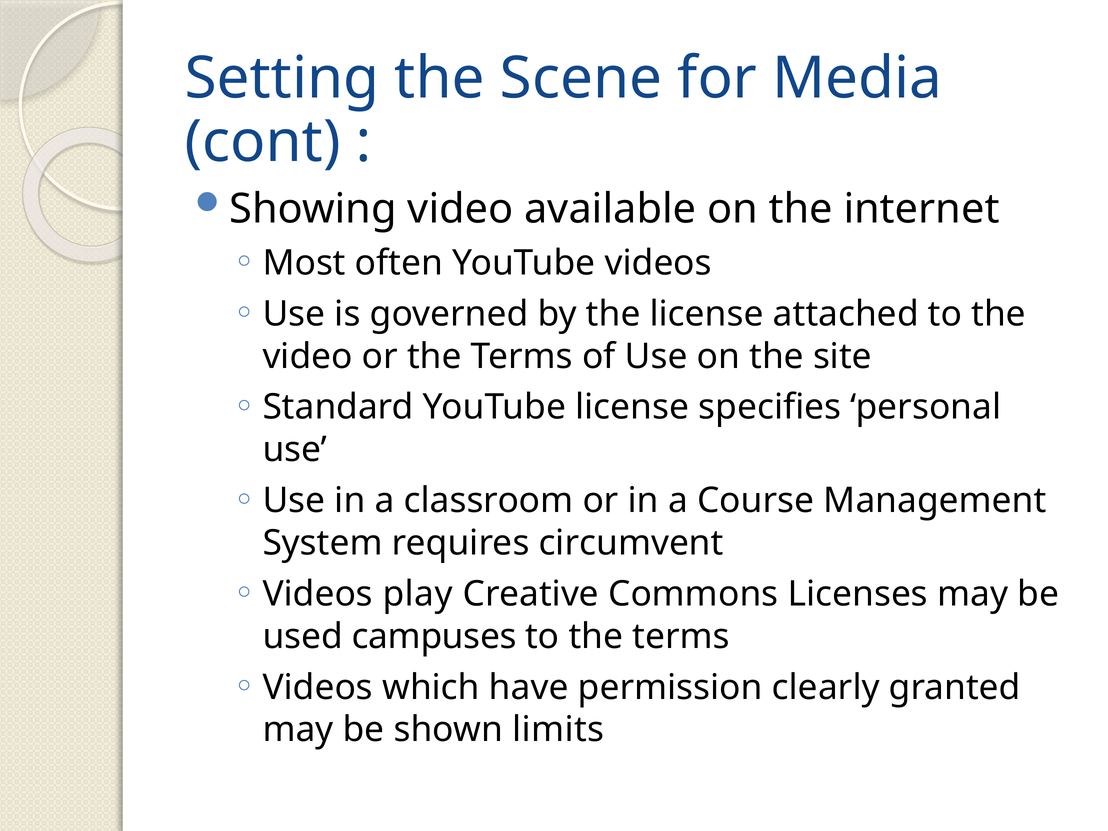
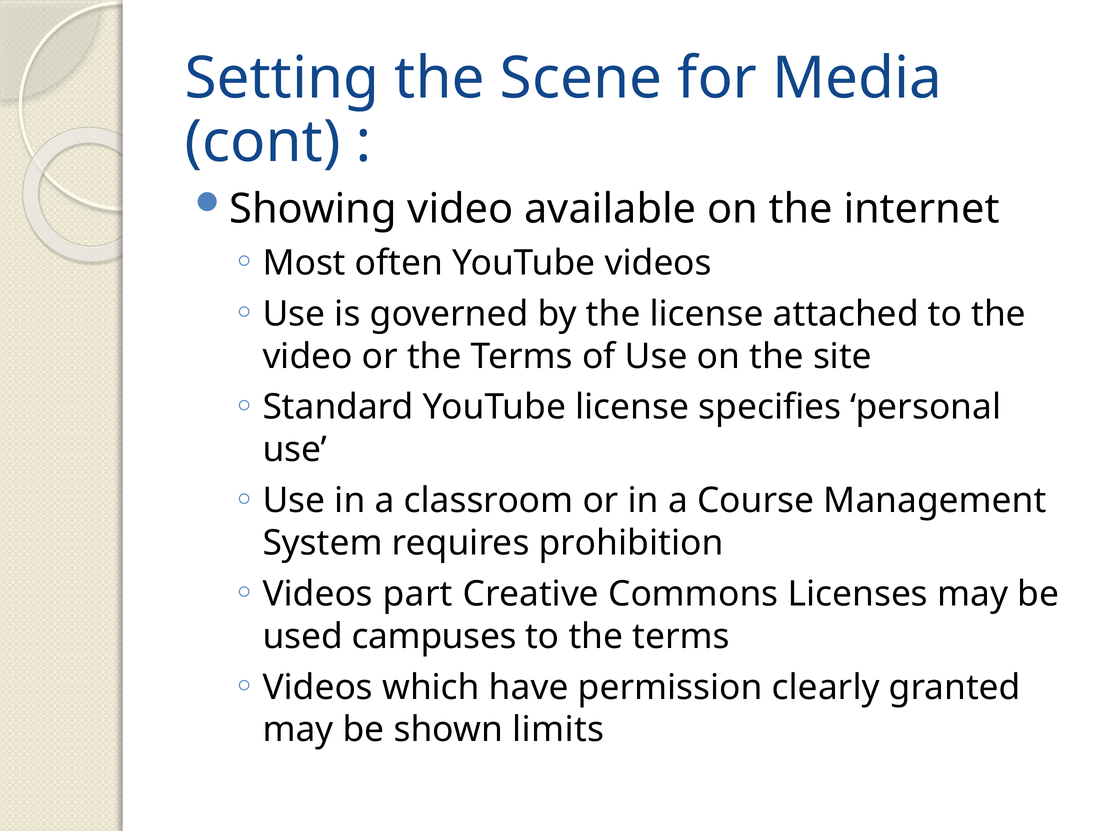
circumvent: circumvent -> prohibition
play: play -> part
